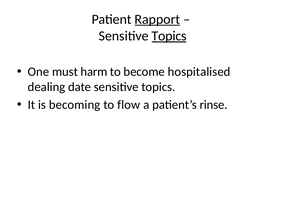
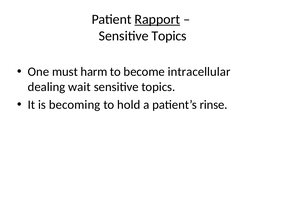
Topics at (169, 36) underline: present -> none
hospitalised: hospitalised -> intracellular
date: date -> wait
flow: flow -> hold
